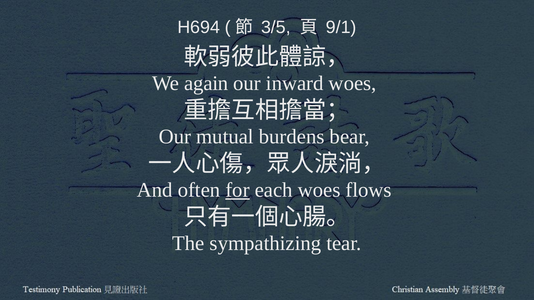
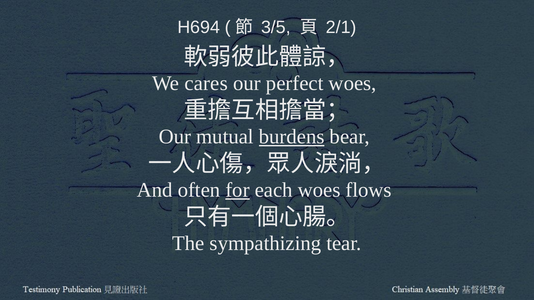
9/1: 9/1 -> 2/1
again: again -> cares
inward: inward -> perfect
burdens underline: none -> present
